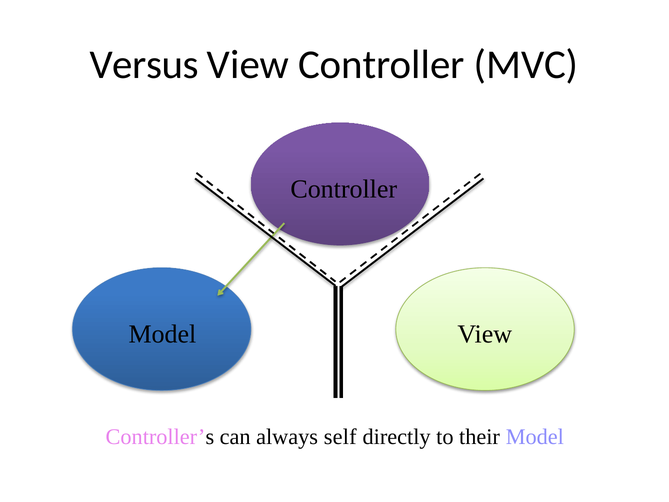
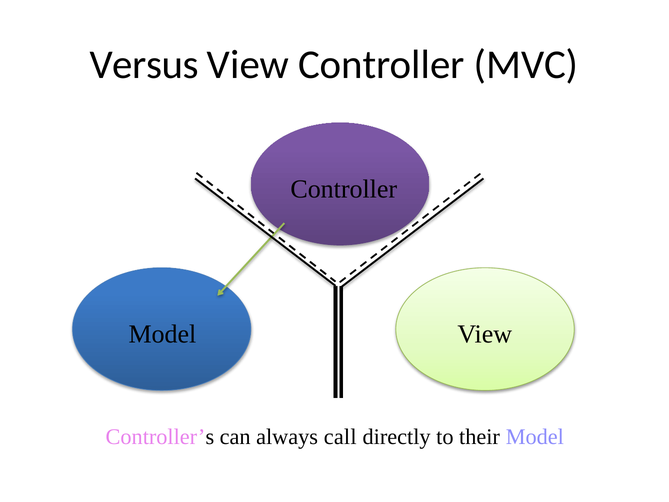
self: self -> call
